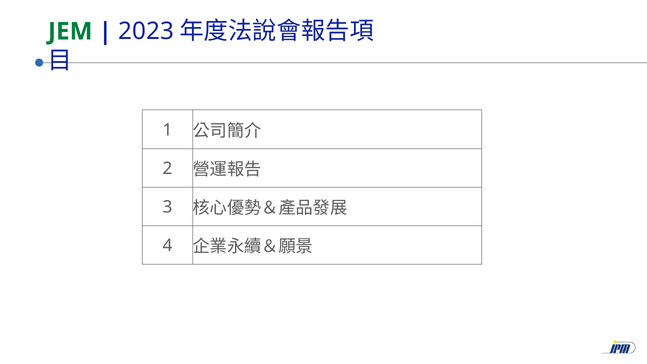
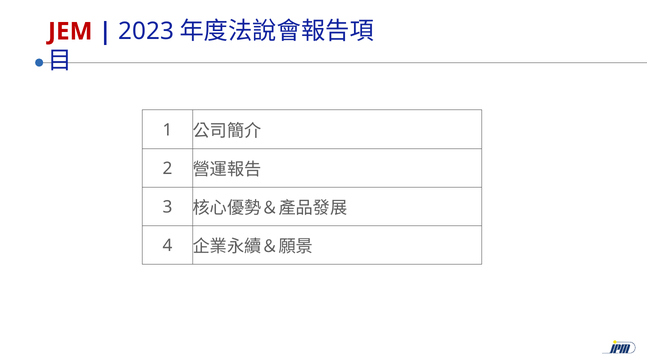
JEM colour: green -> red
